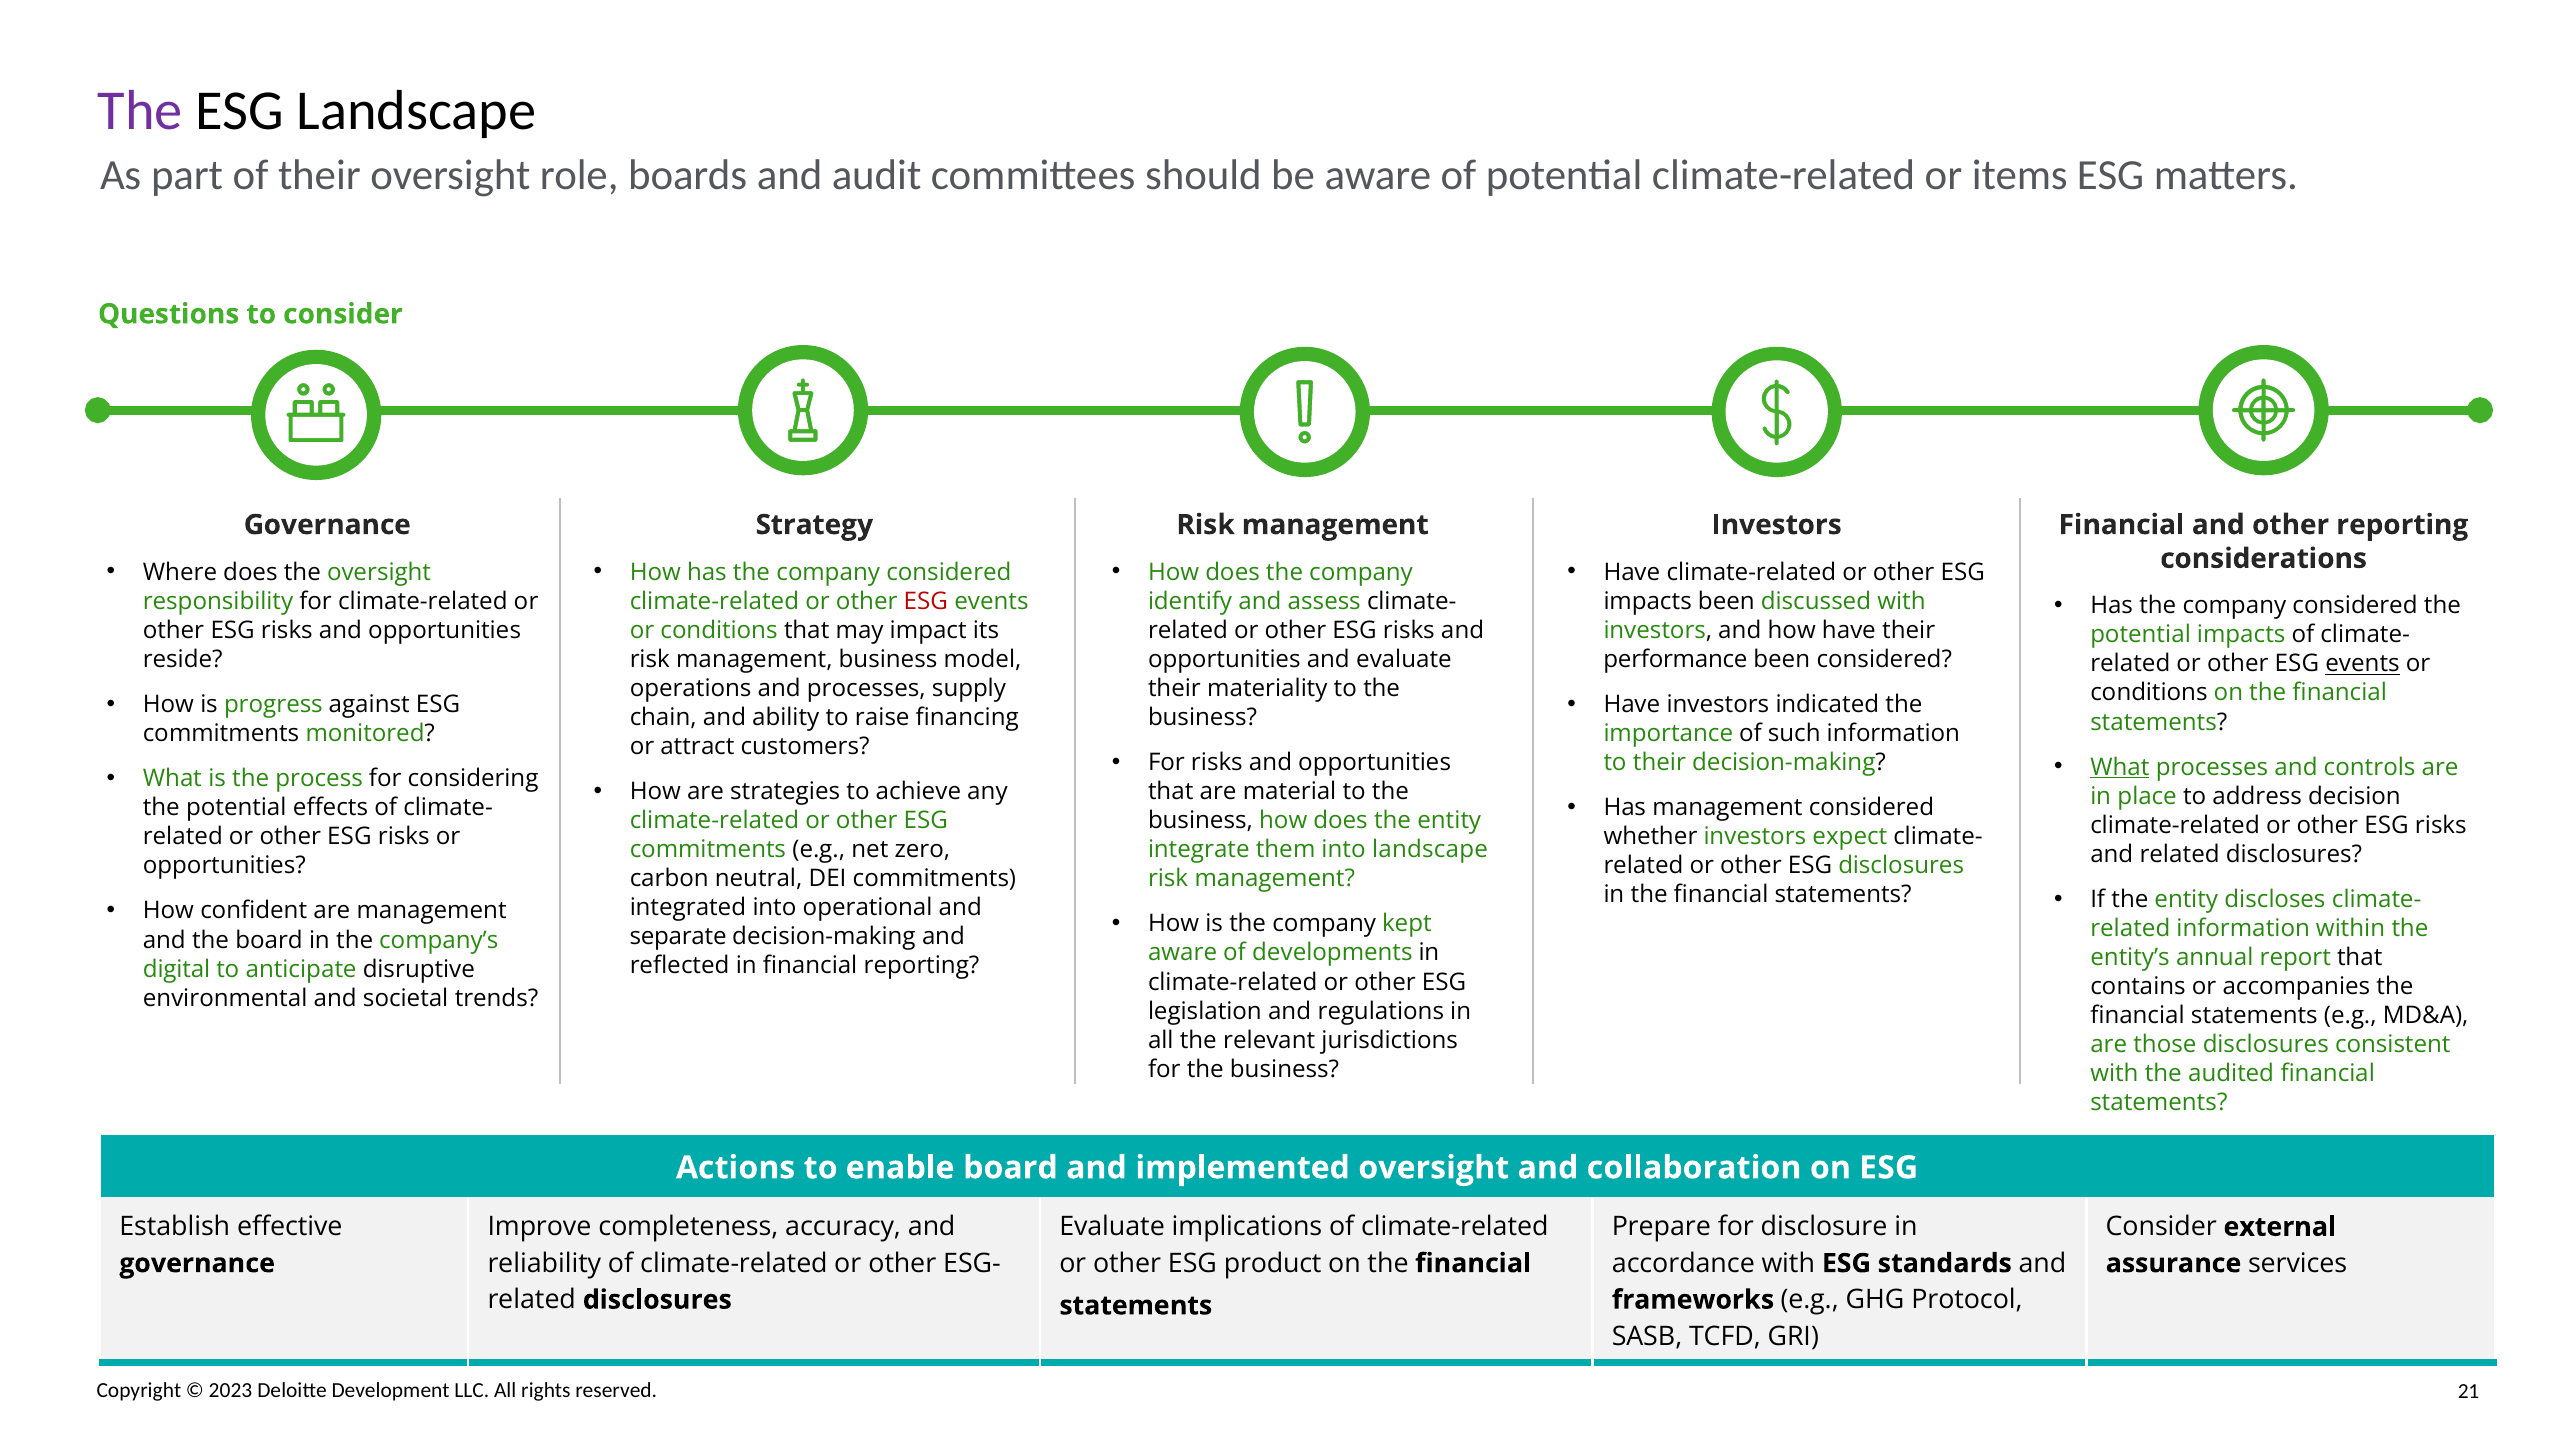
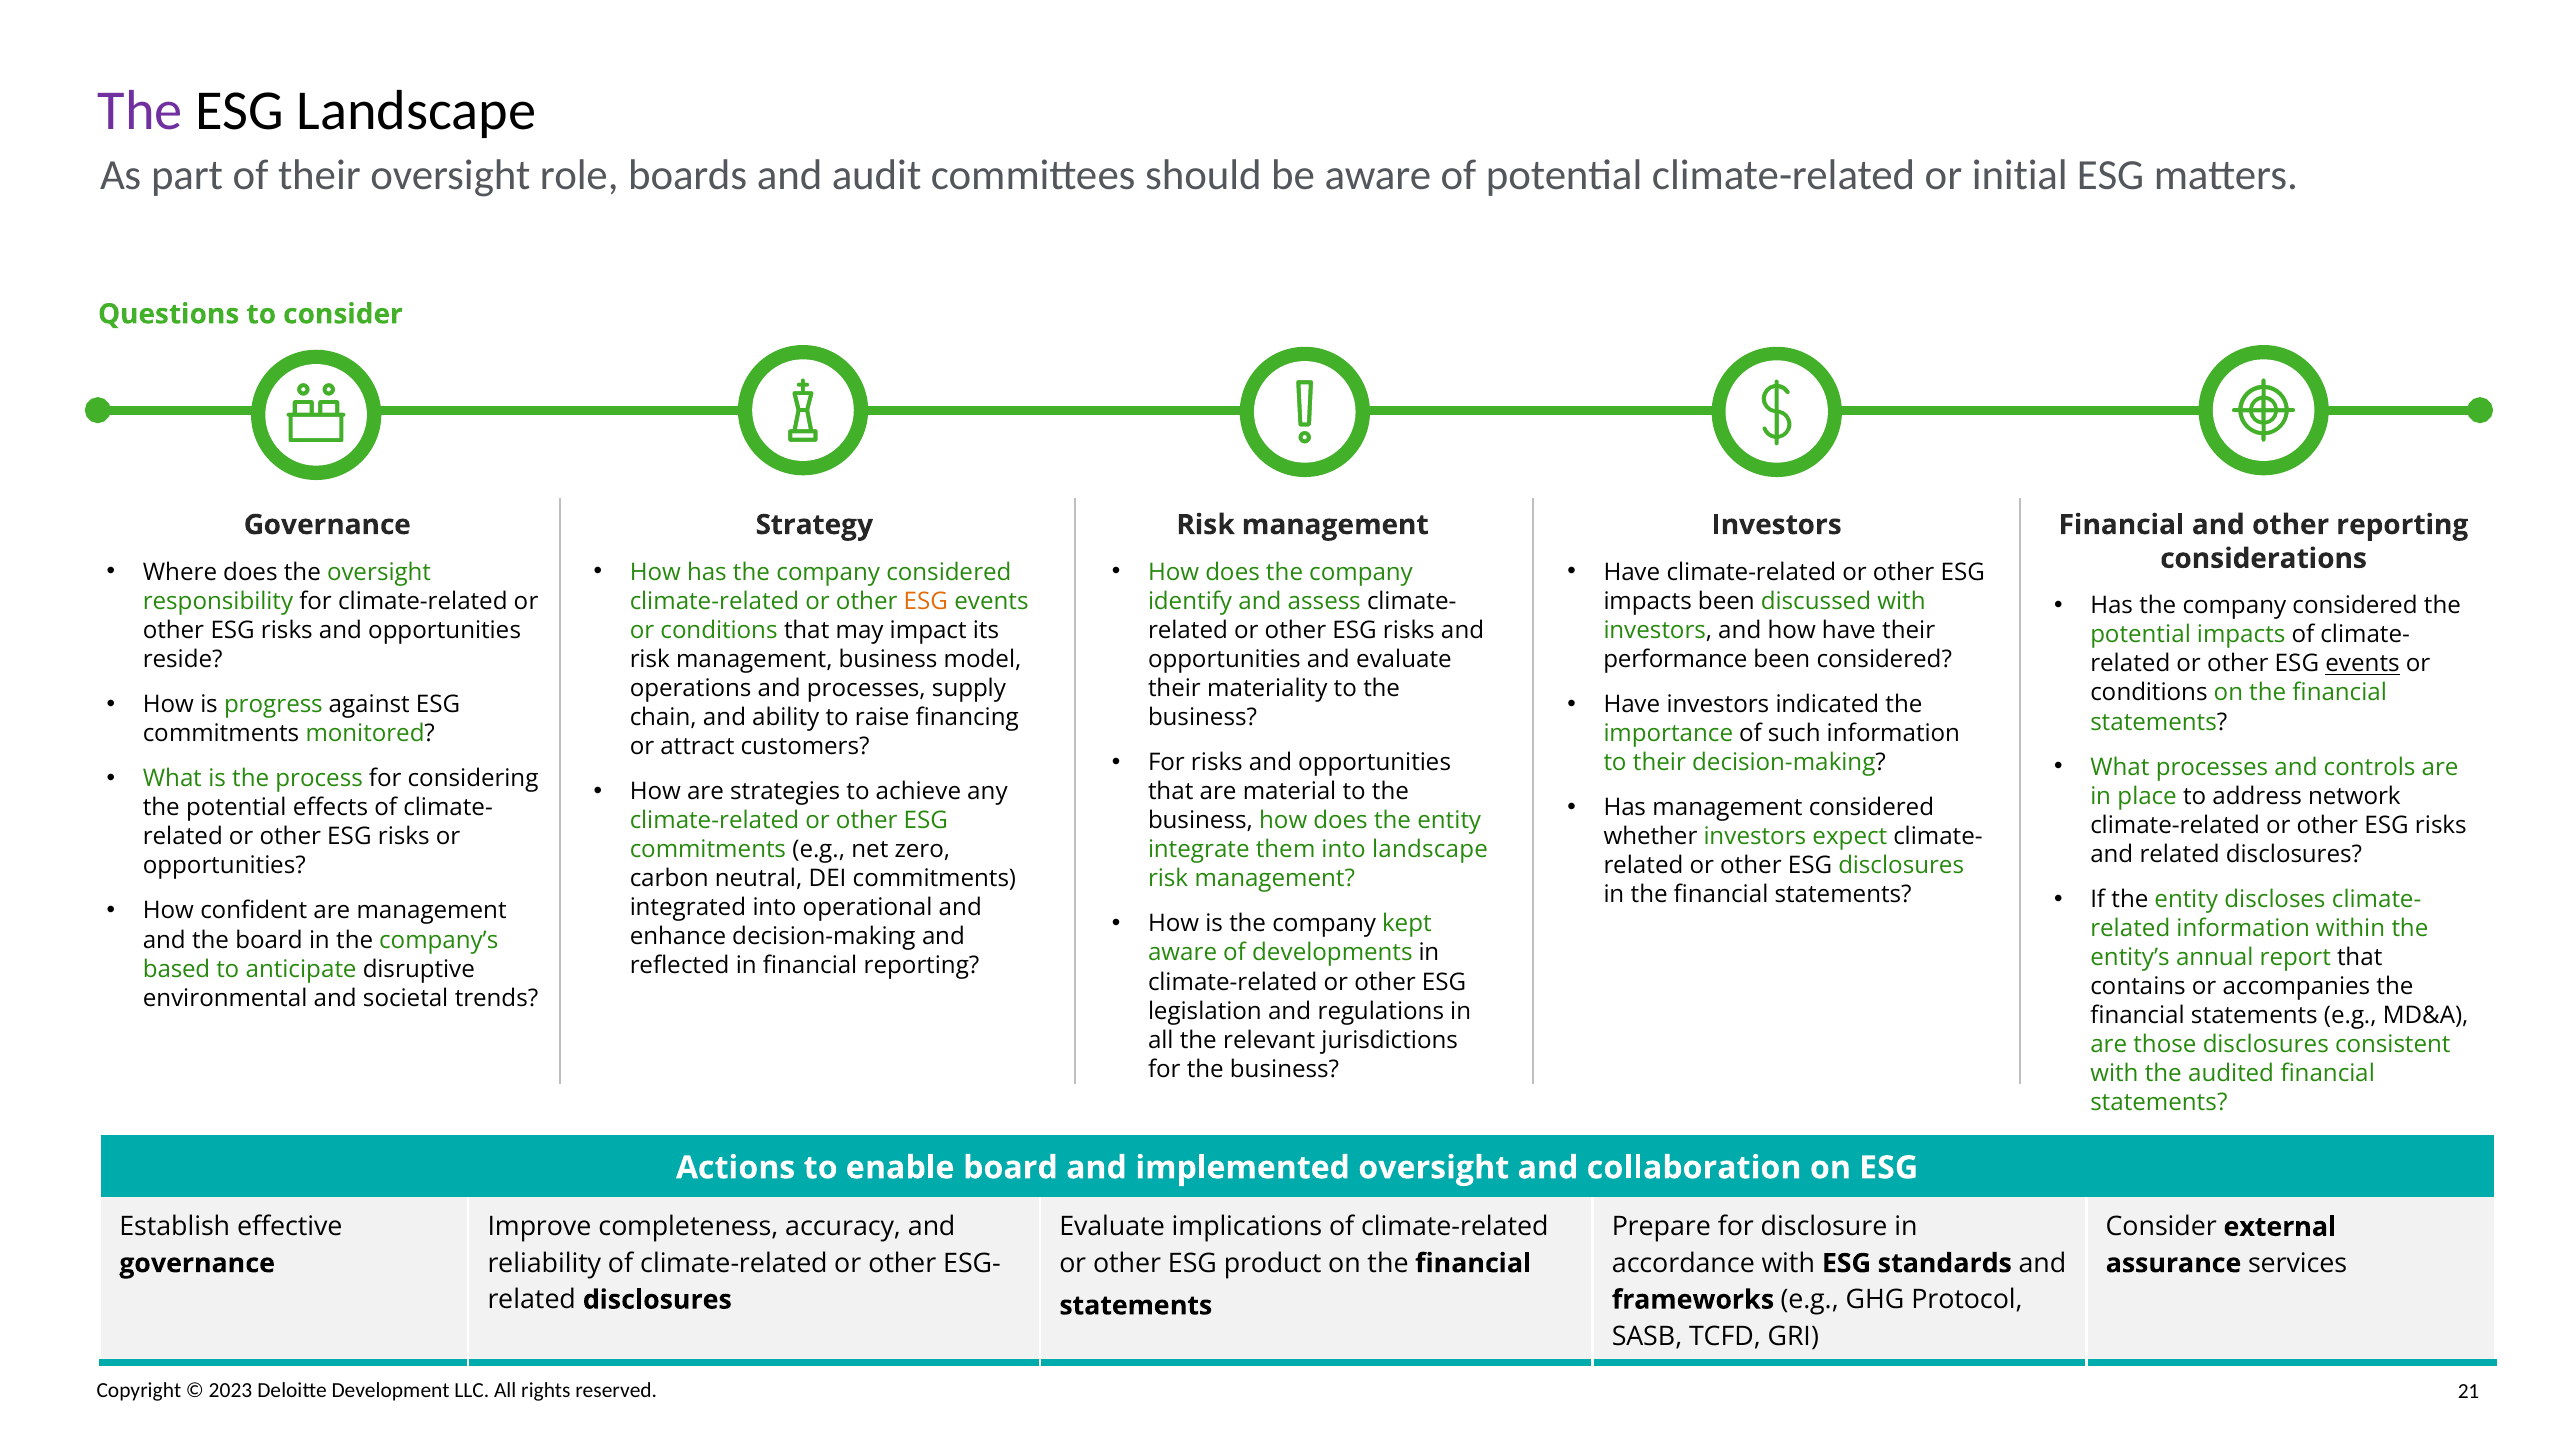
items: items -> initial
ESG at (926, 601) colour: red -> orange
What at (2120, 767) underline: present -> none
decision: decision -> network
separate: separate -> enhance
digital: digital -> based
